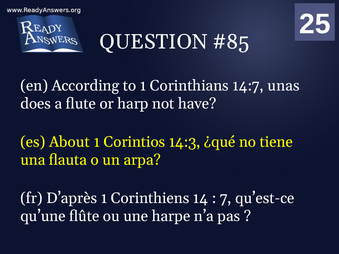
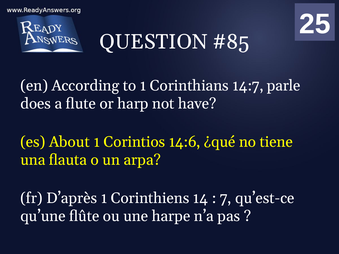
unas: unas -> parle
14:3: 14:3 -> 14:6
